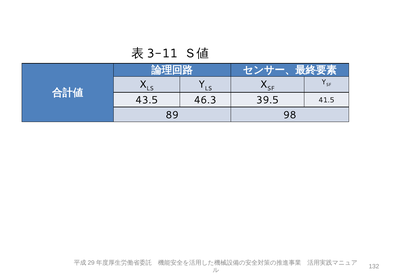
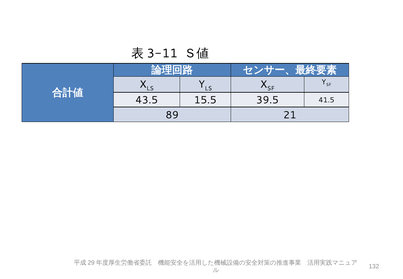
46.3: 46.3 -> 15.5
98: 98 -> 21
